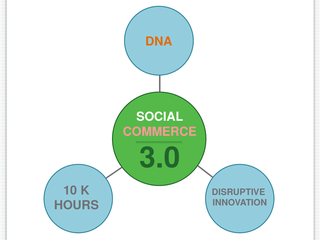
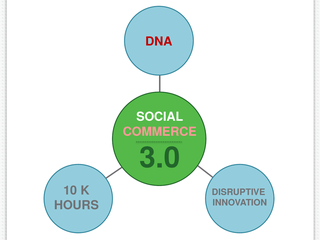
DNA colour: orange -> red
